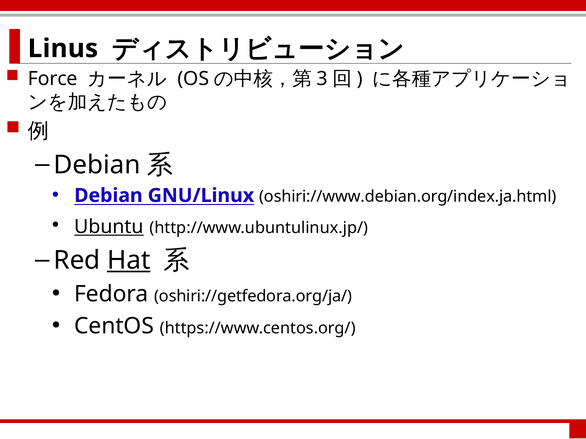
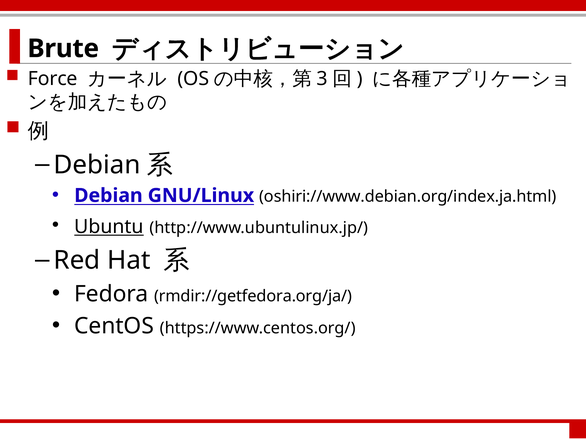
Linus: Linus -> Brute
Hat underline: present -> none
oshiri://getfedora.org/ja/: oshiri://getfedora.org/ja/ -> rmdir://getfedora.org/ja/
